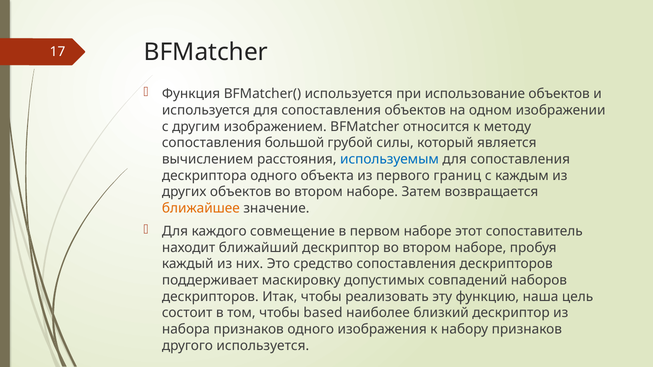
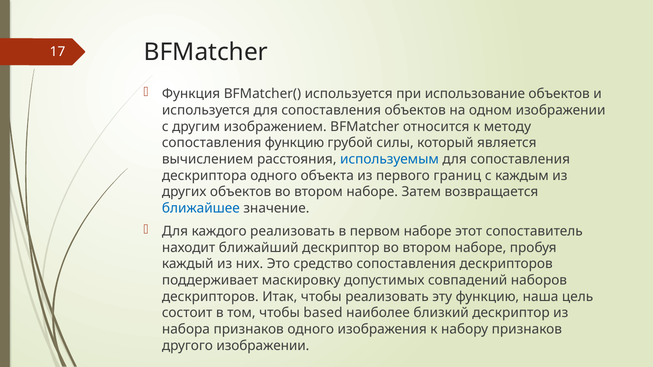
сопоставления большой: большой -> функцию
ближайшее colour: orange -> blue
каждого совмещение: совмещение -> реализовать
другого используется: используется -> изображении
